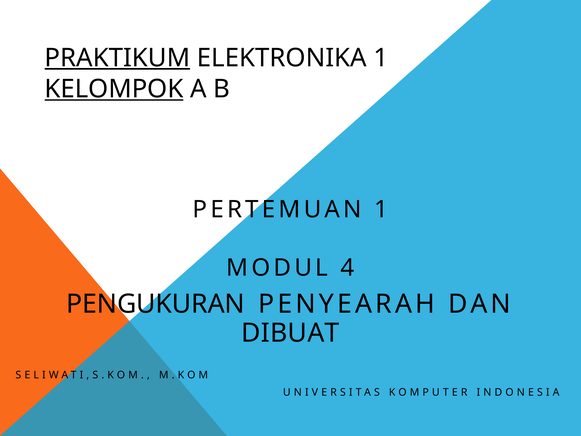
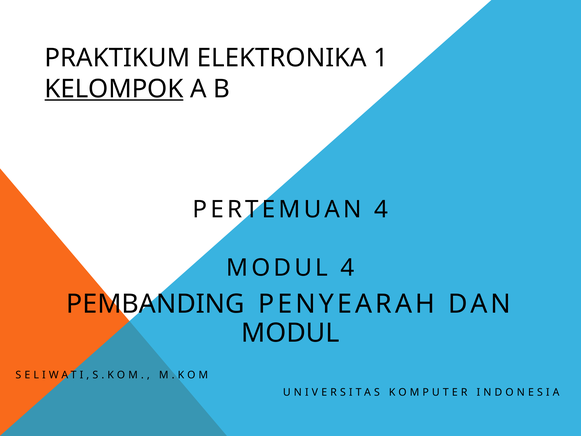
PRAKTIKUM underline: present -> none
PERTEMUAN 1: 1 -> 4
PENGUKURAN: PENGUKURAN -> PEMBANDING
DIBUAT at (290, 333): DIBUAT -> MODUL
